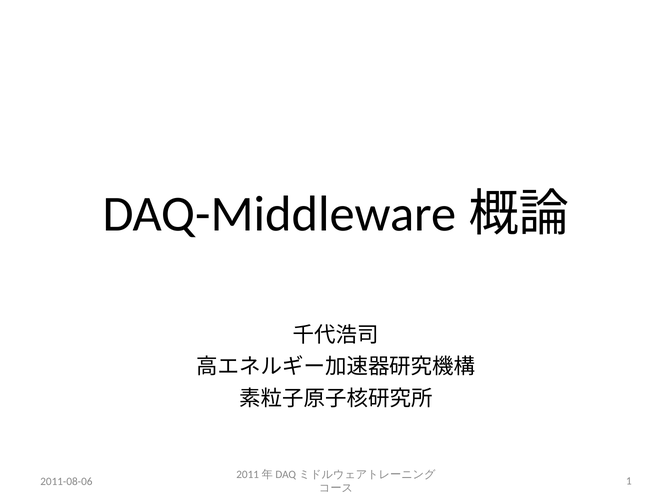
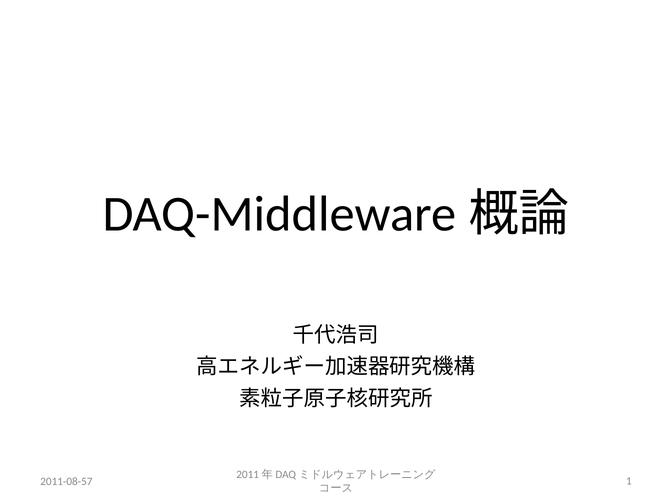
2011-08-06: 2011-08-06 -> 2011-08-57
